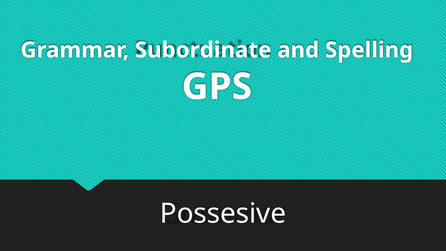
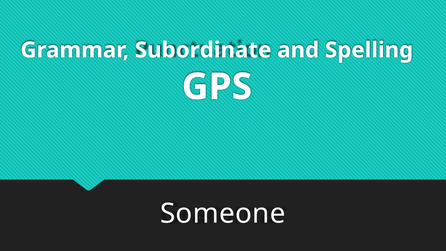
Possesive: Possesive -> Someone
